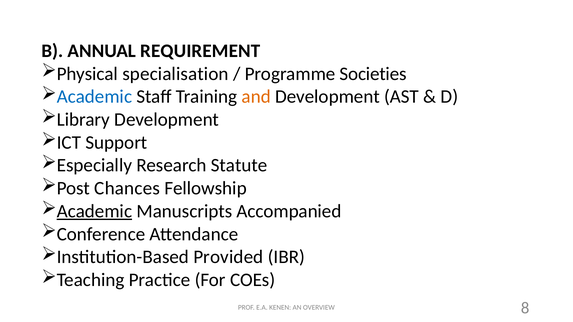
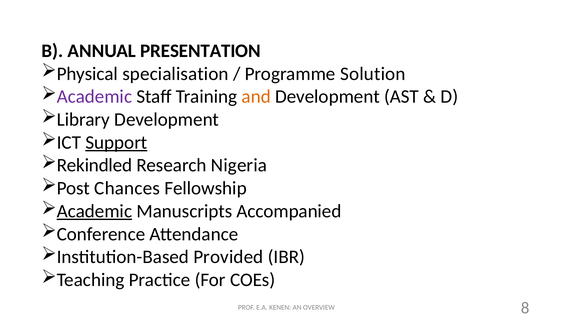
REQUIREMENT: REQUIREMENT -> PRESENTATION
Societies: Societies -> Solution
Academic at (94, 97) colour: blue -> purple
Support underline: none -> present
Especially: Especially -> Rekindled
Statute: Statute -> Nigeria
